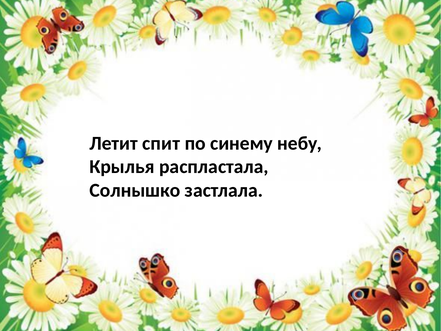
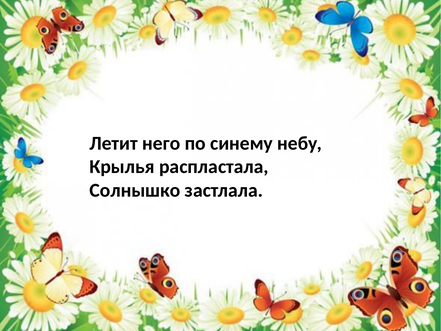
спит: спит -> него
